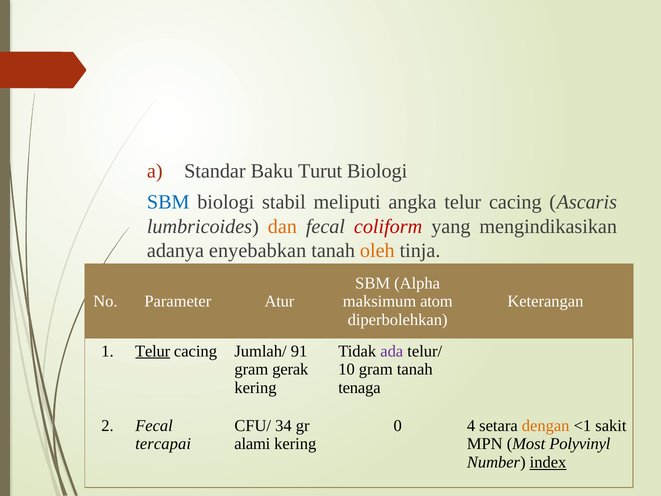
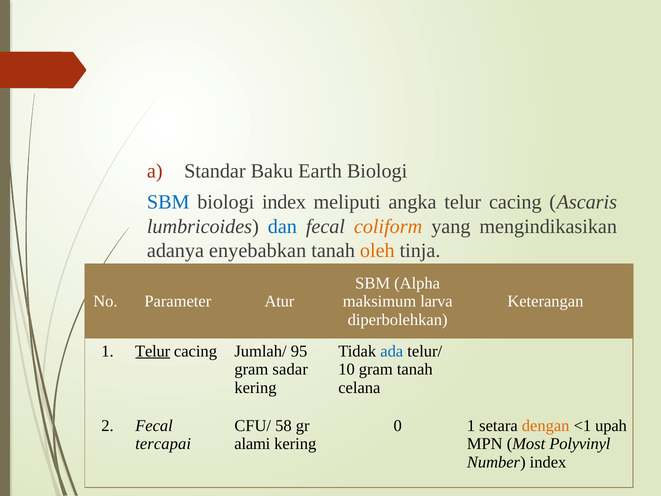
Turut: Turut -> Earth
biologi stabil: stabil -> index
dan colour: orange -> blue
coliform colour: red -> orange
atom: atom -> larva
91: 91 -> 95
ada colour: purple -> blue
gerak: gerak -> sadar
tenaga: tenaga -> celana
34: 34 -> 58
0 4: 4 -> 1
sakit: sakit -> upah
index at (548, 462) underline: present -> none
